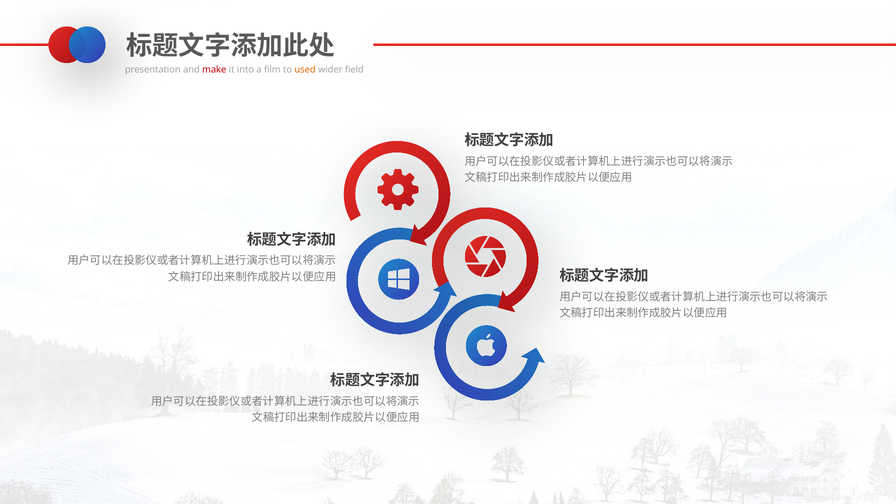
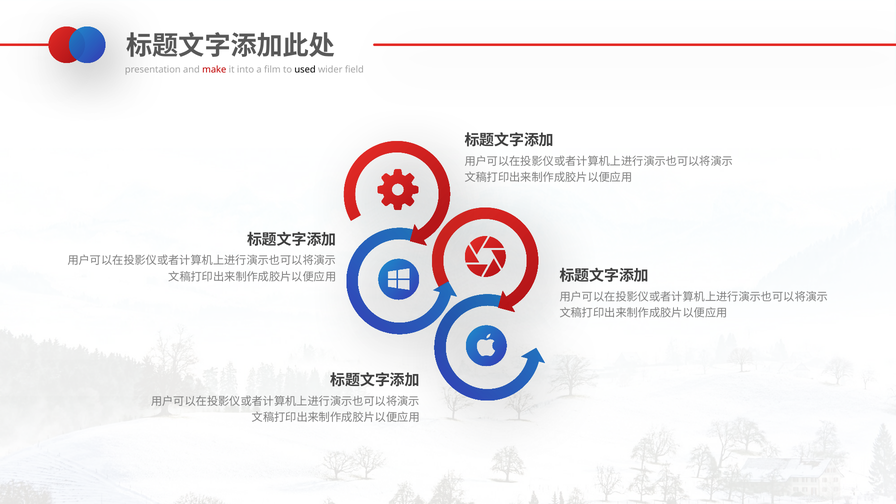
used colour: orange -> black
